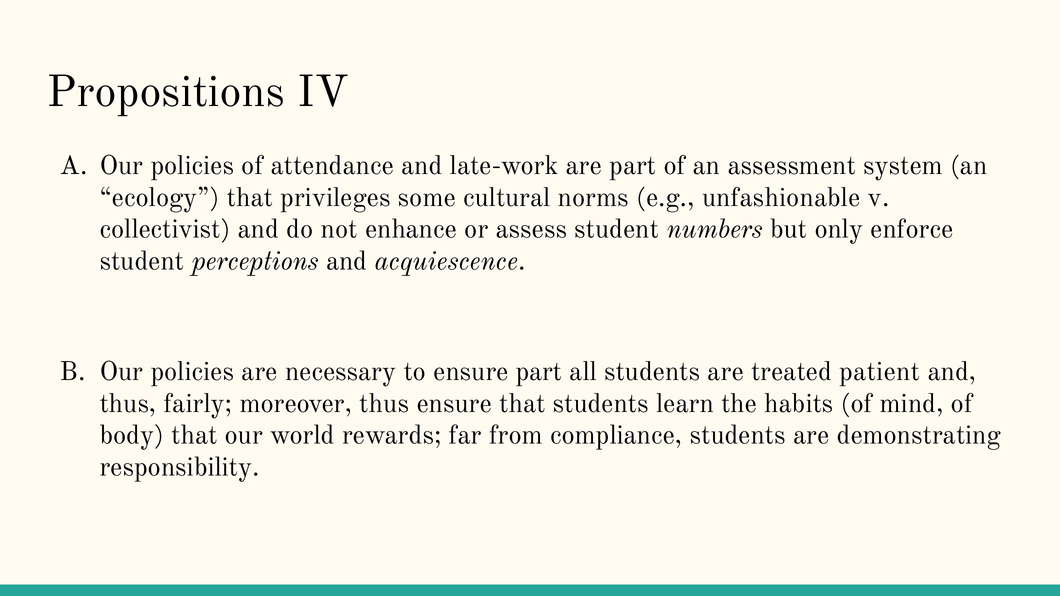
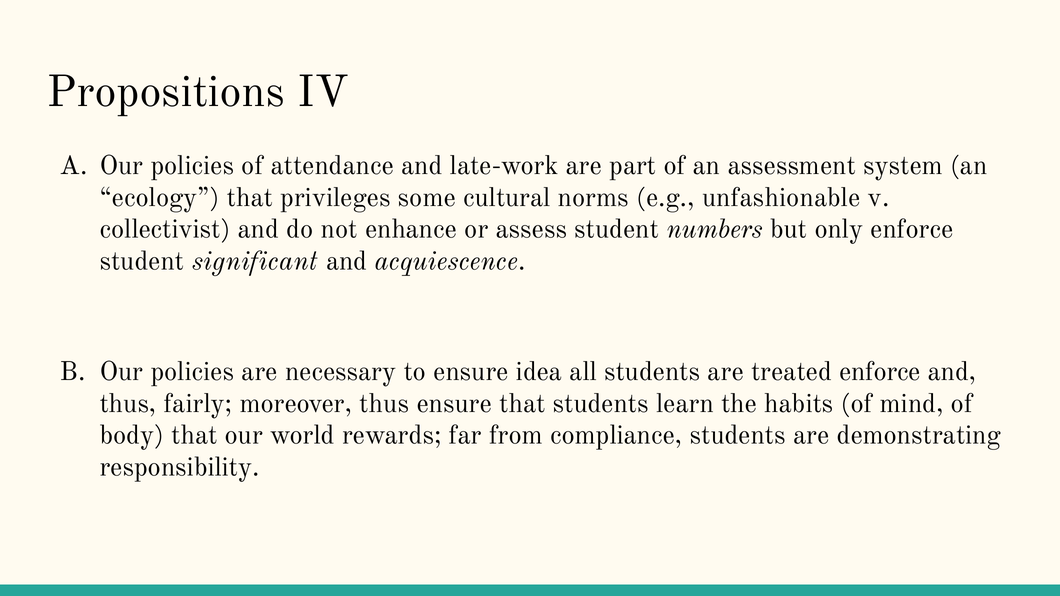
perceptions: perceptions -> significant
ensure part: part -> idea
treated patient: patient -> enforce
